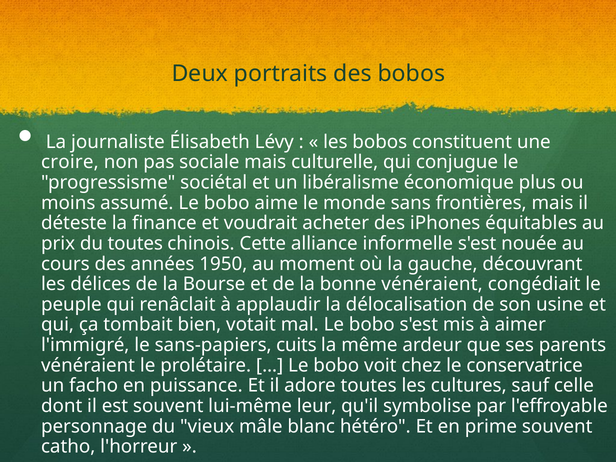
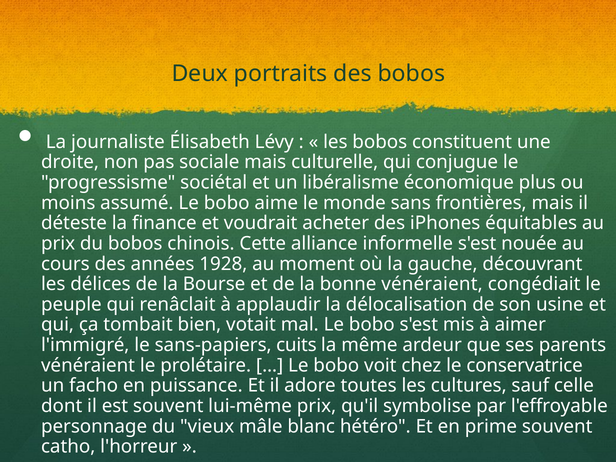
croire: croire -> droite
du toutes: toutes -> bobos
1950: 1950 -> 1928
lui-même leur: leur -> prix
